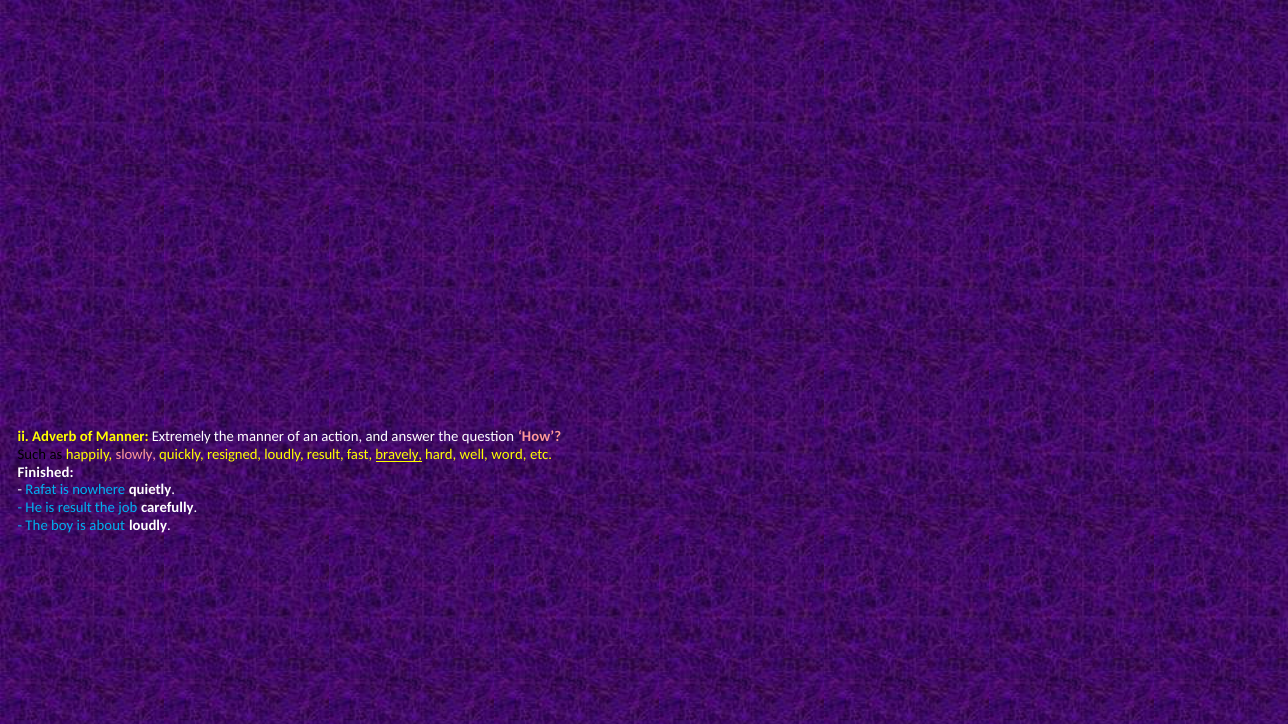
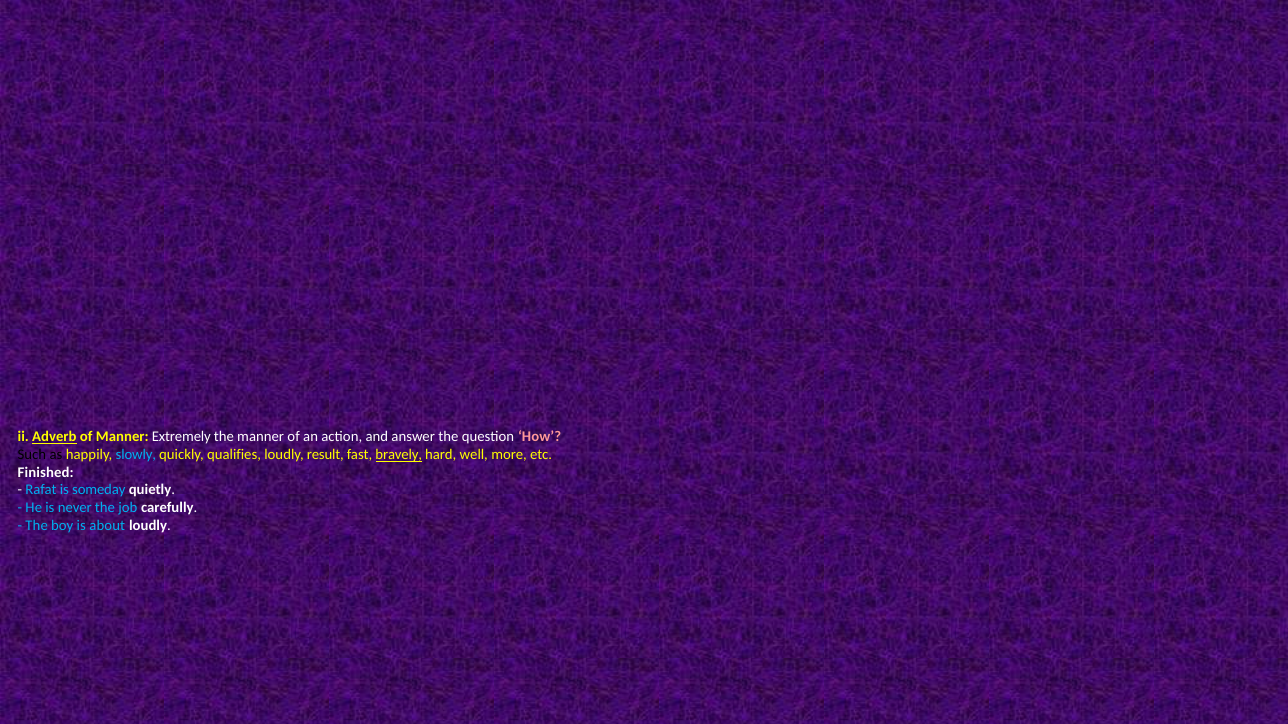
Adverb underline: none -> present
slowly colour: pink -> light blue
resigned: resigned -> qualifies
word: word -> more
nowhere: nowhere -> someday
is result: result -> never
